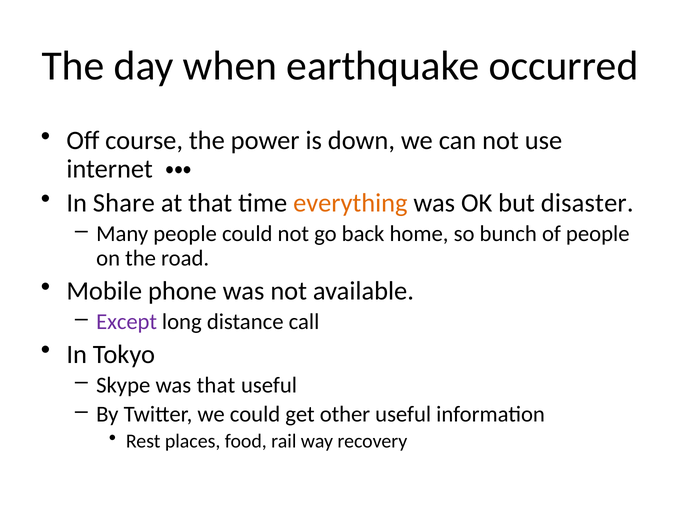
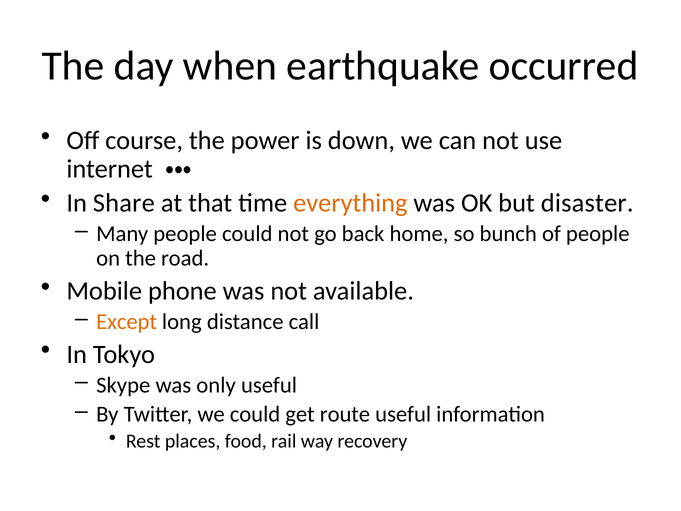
Except colour: purple -> orange
was that: that -> only
other: other -> route
